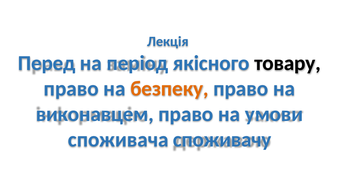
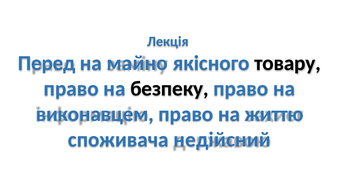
період: період -> майно
безпеку colour: orange -> black
умови: умови -> життю
споживачу: споживачу -> недійсний
